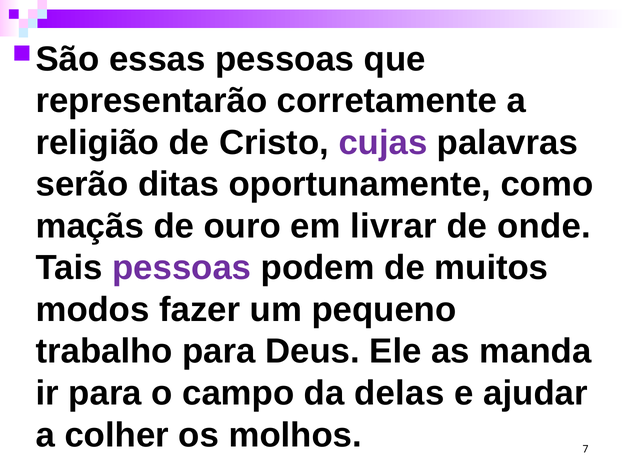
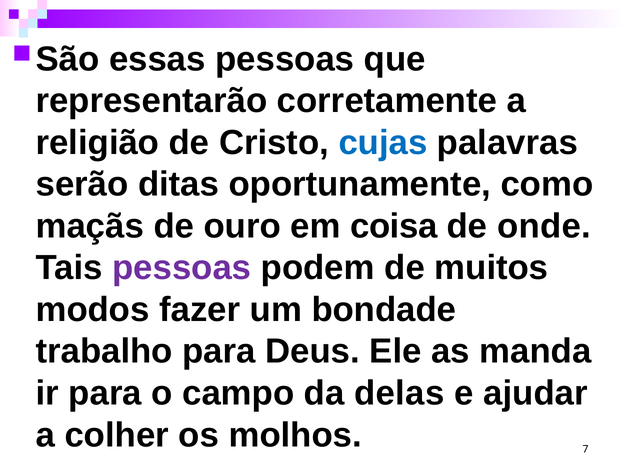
cujas colour: purple -> blue
livrar: livrar -> coisa
pequeno: pequeno -> bondade
